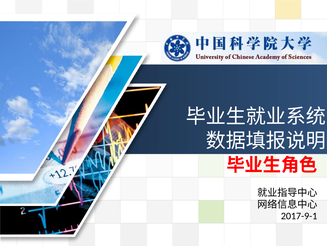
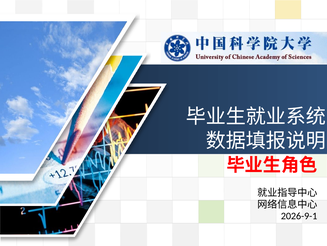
2017-9-1: 2017-9-1 -> 2026-9-1
